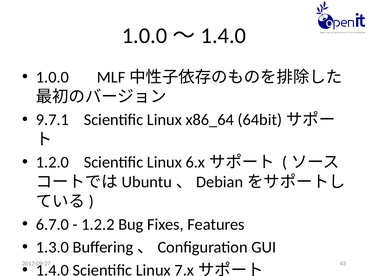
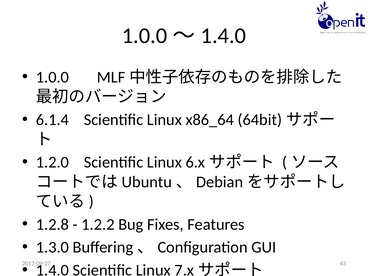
9.7.1: 9.7.1 -> 6.1.4
6.7.0: 6.7.0 -> 1.2.8
